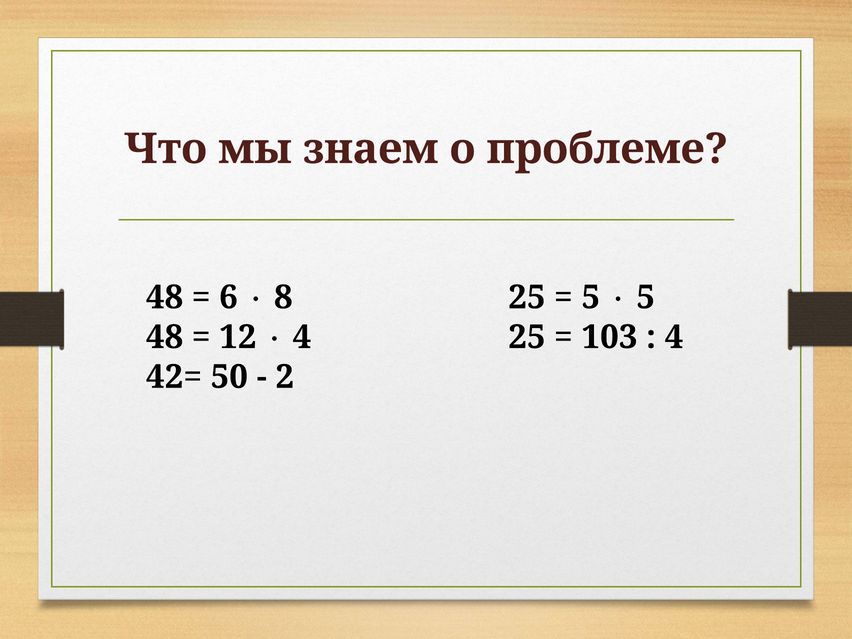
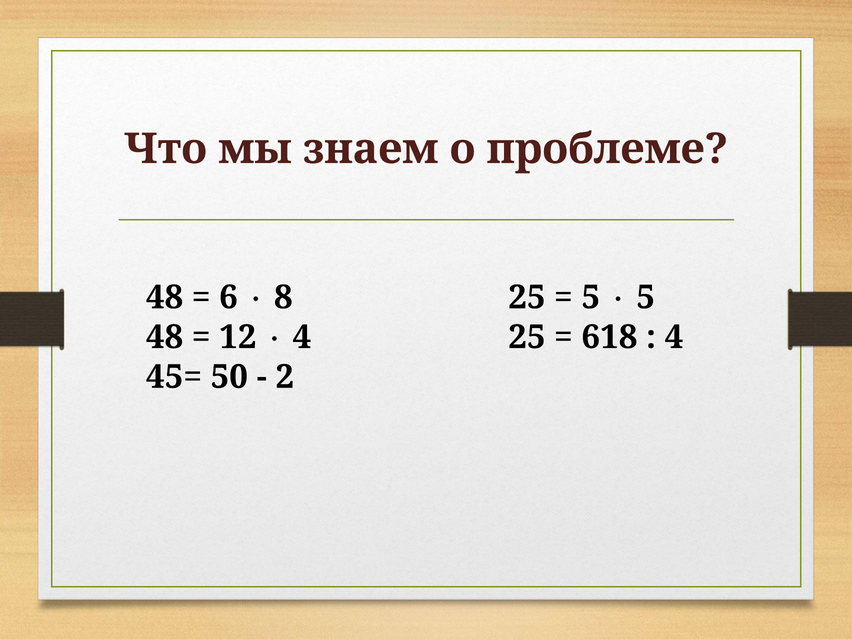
103: 103 -> 618
42=: 42= -> 45=
